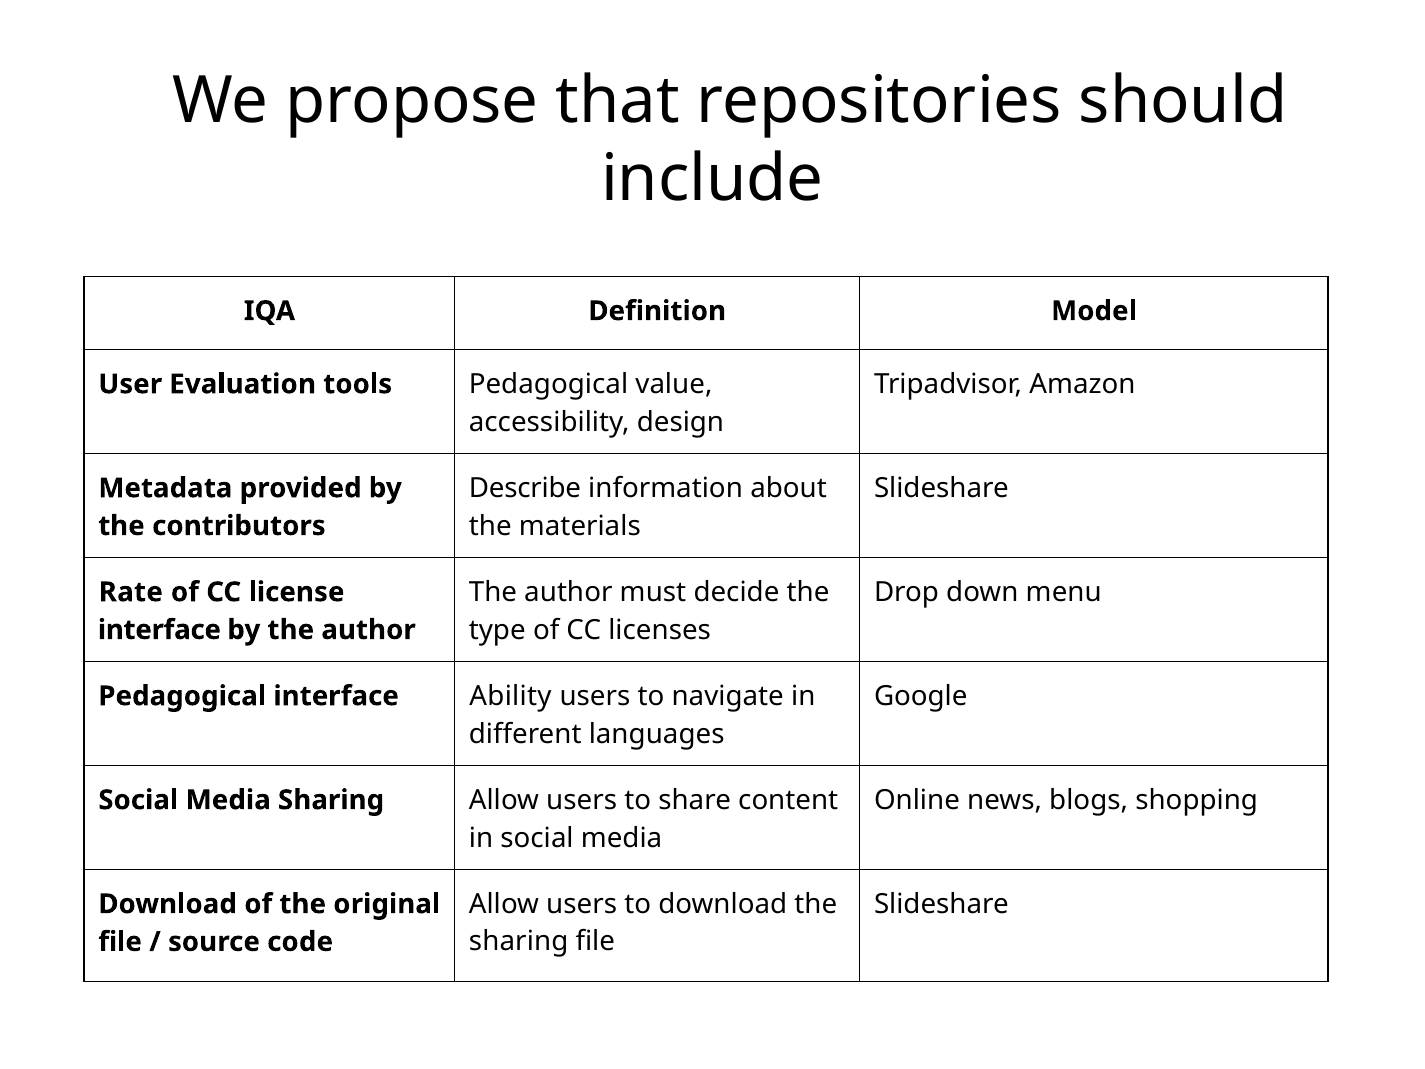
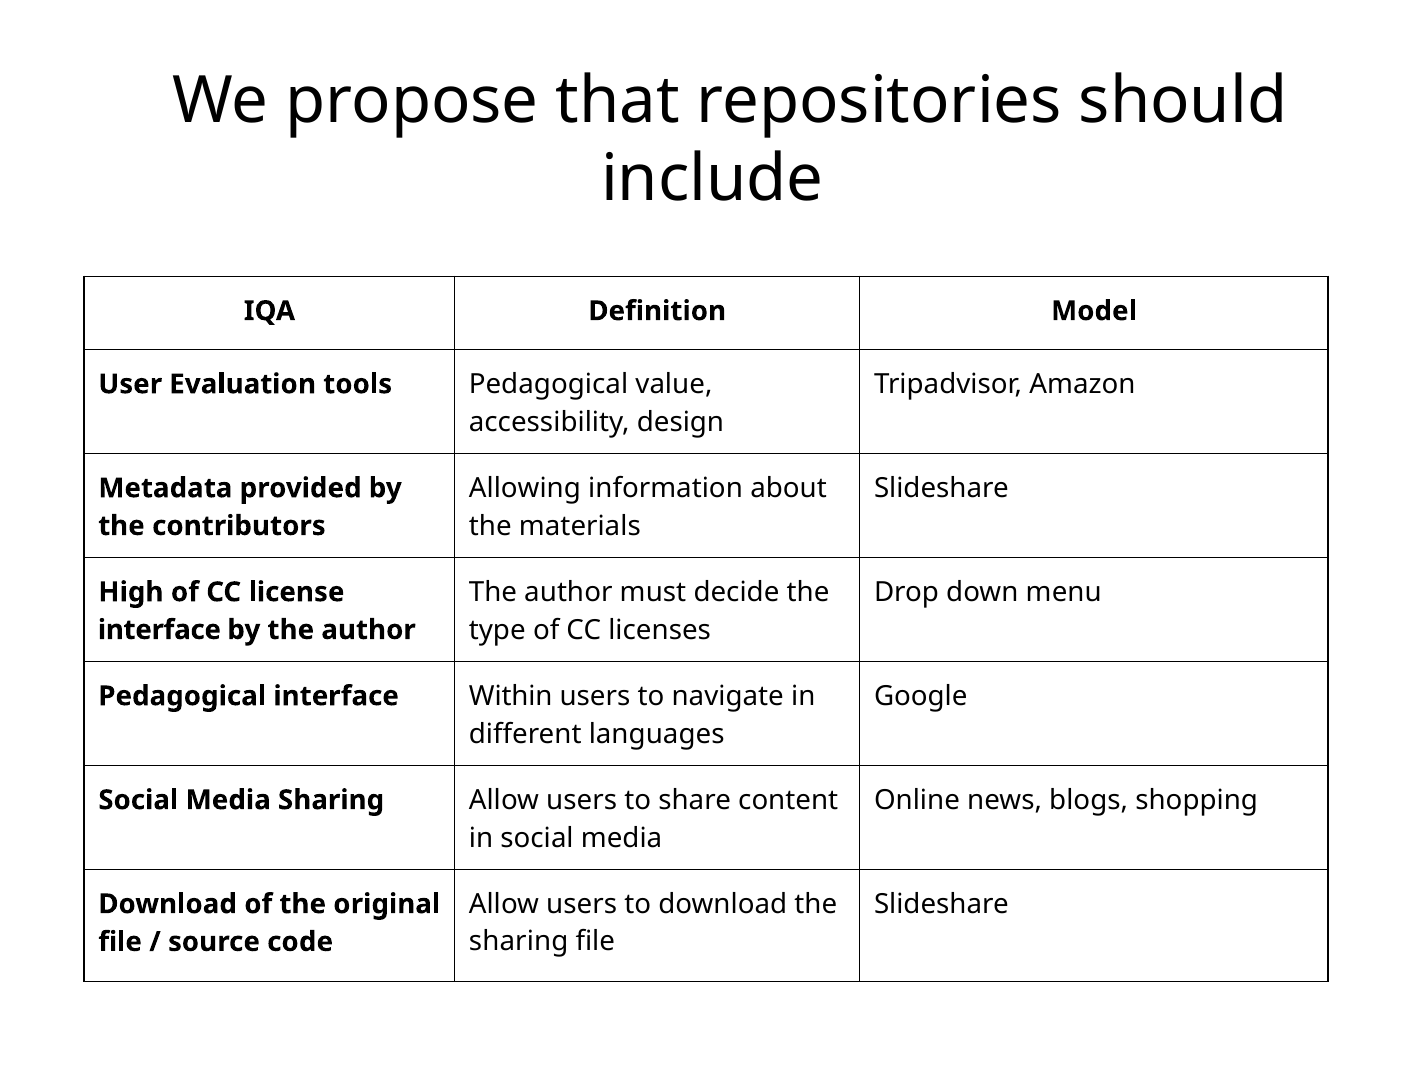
Describe: Describe -> Allowing
Rate: Rate -> High
Ability: Ability -> Within
